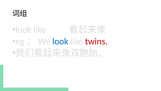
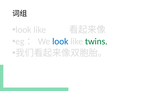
twins colour: red -> green
